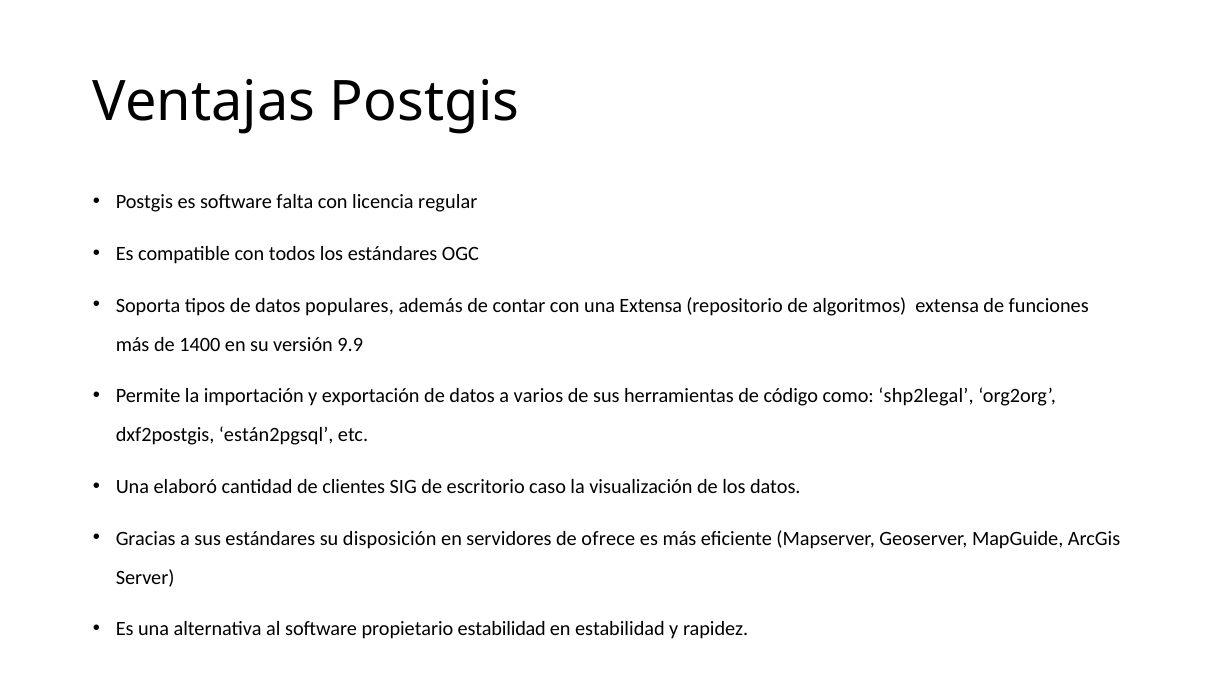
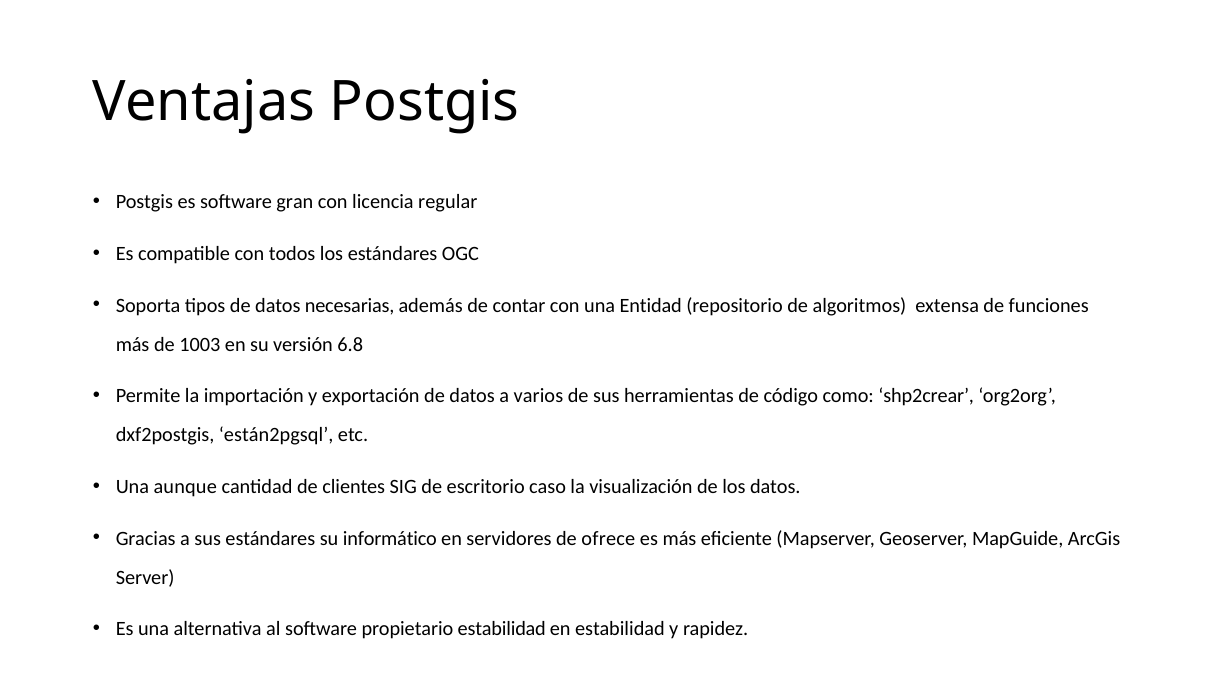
falta: falta -> gran
populares: populares -> necesarias
una Extensa: Extensa -> Entidad
1400: 1400 -> 1003
9.9: 9.9 -> 6.8
shp2legal: shp2legal -> shp2crear
elaboró: elaboró -> aunque
disposición: disposición -> informático
